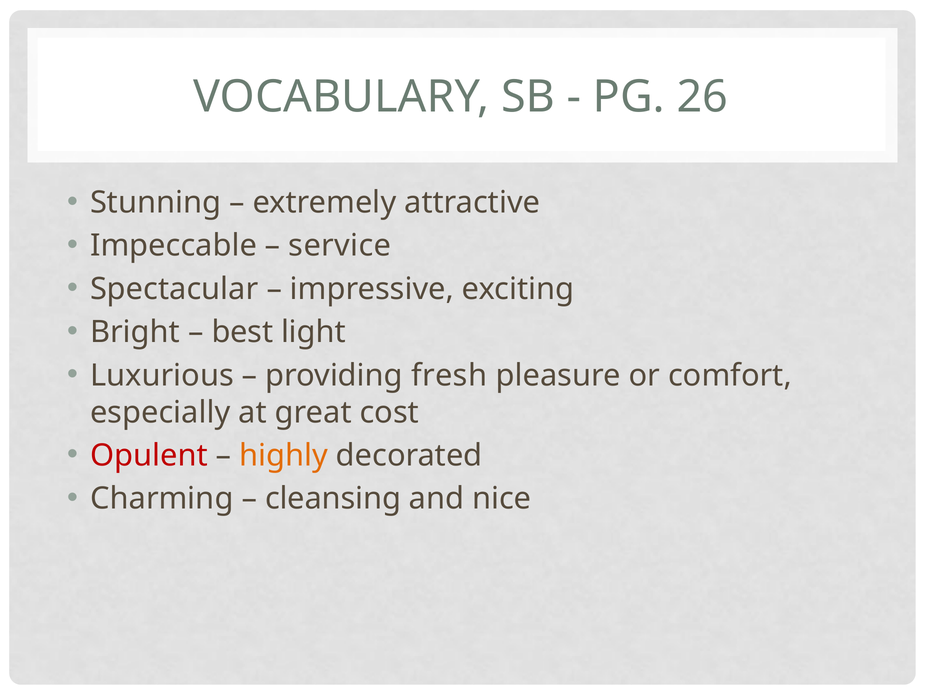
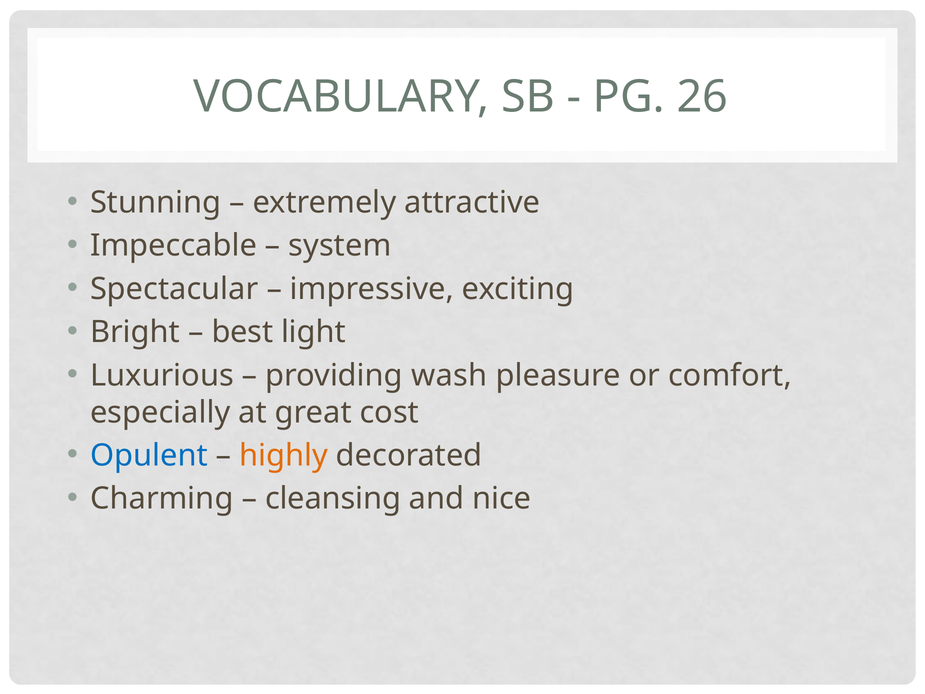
service: service -> system
fresh: fresh -> wash
Opulent colour: red -> blue
